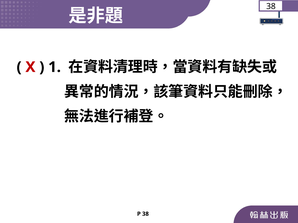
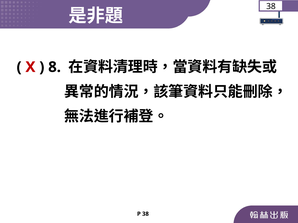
1: 1 -> 8
